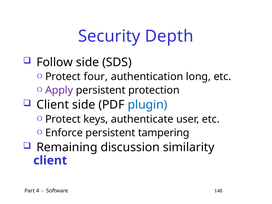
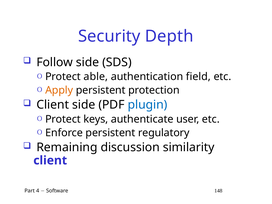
four: four -> able
long: long -> field
Apply colour: purple -> orange
tampering: tampering -> regulatory
